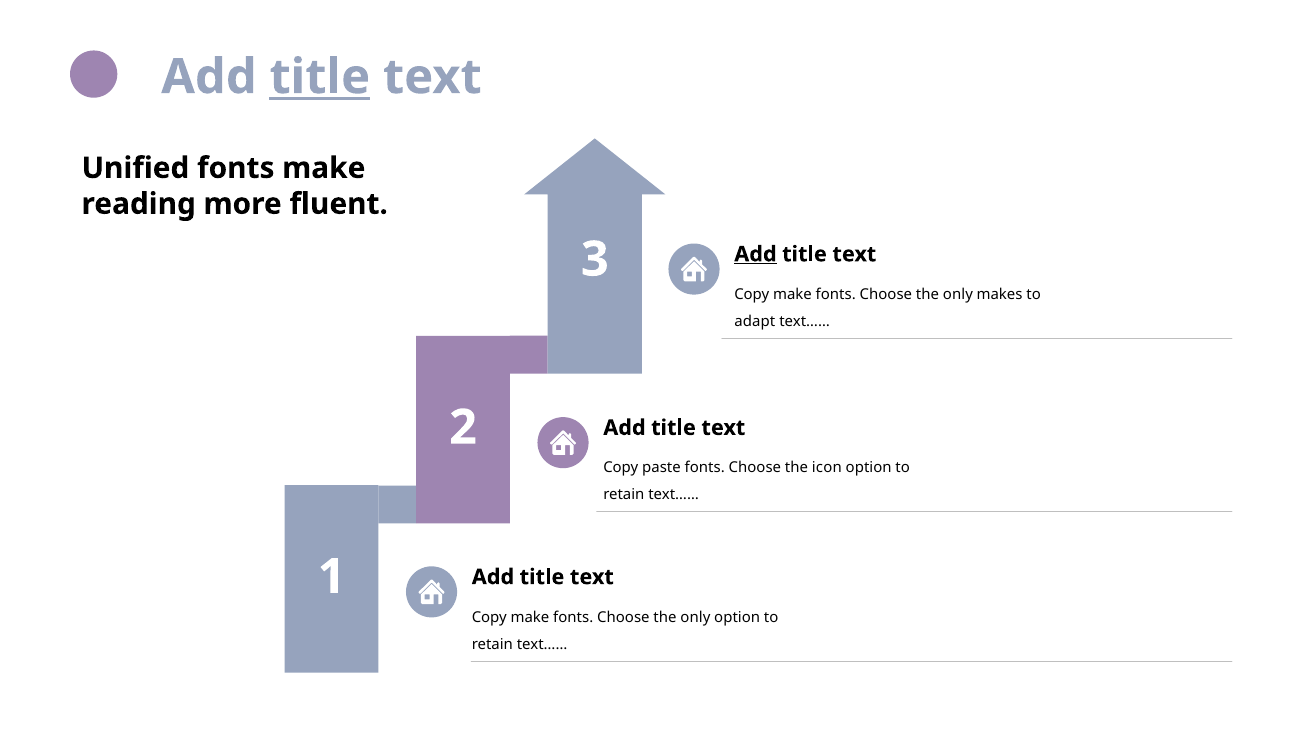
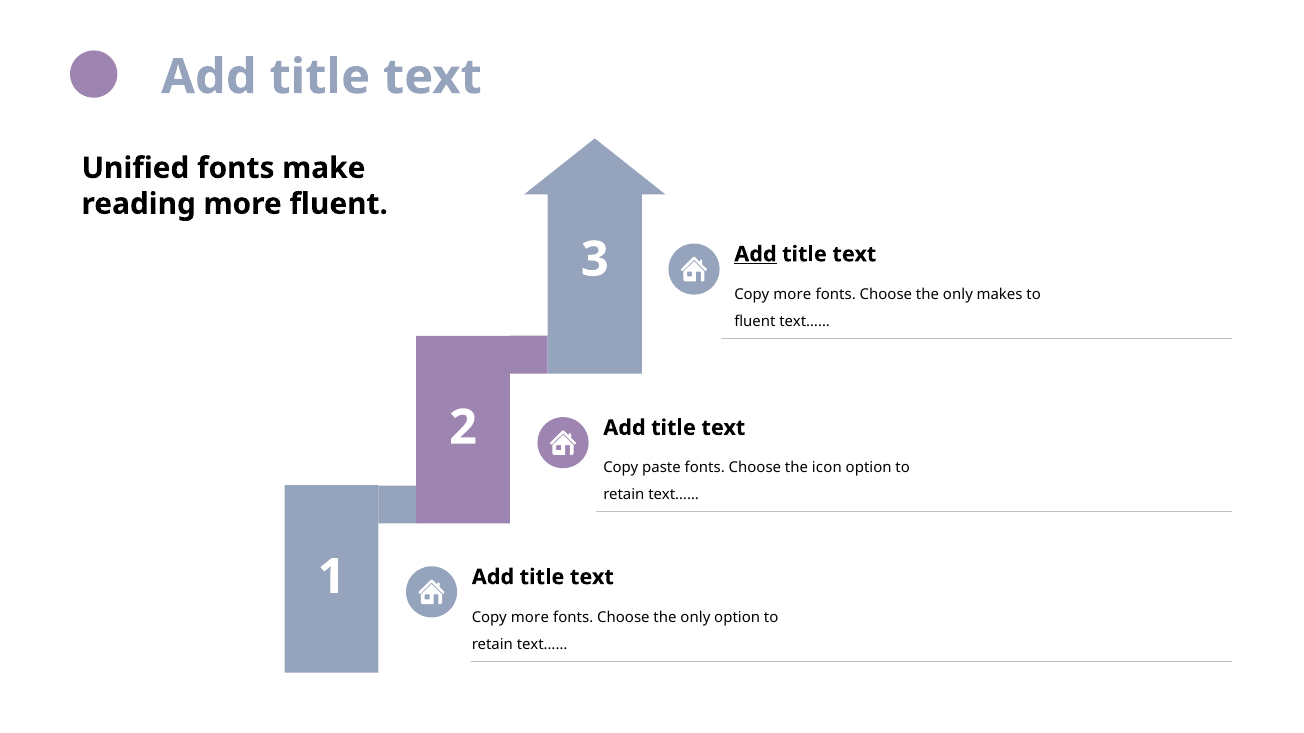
title at (320, 77) underline: present -> none
make at (792, 295): make -> more
adapt at (755, 322): adapt -> fluent
make at (530, 618): make -> more
